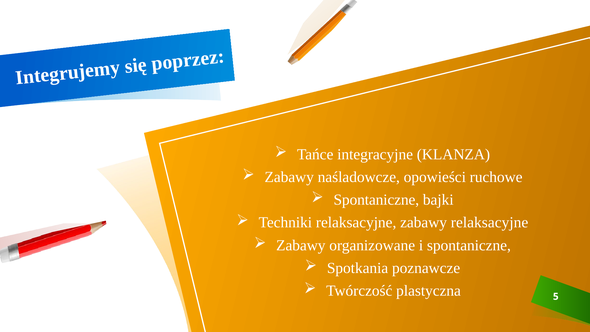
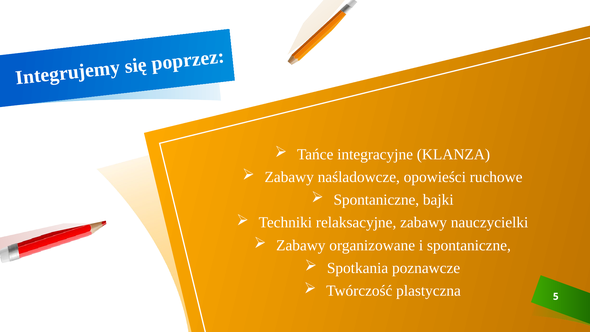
zabawy relaksacyjne: relaksacyjne -> nauczycielki
